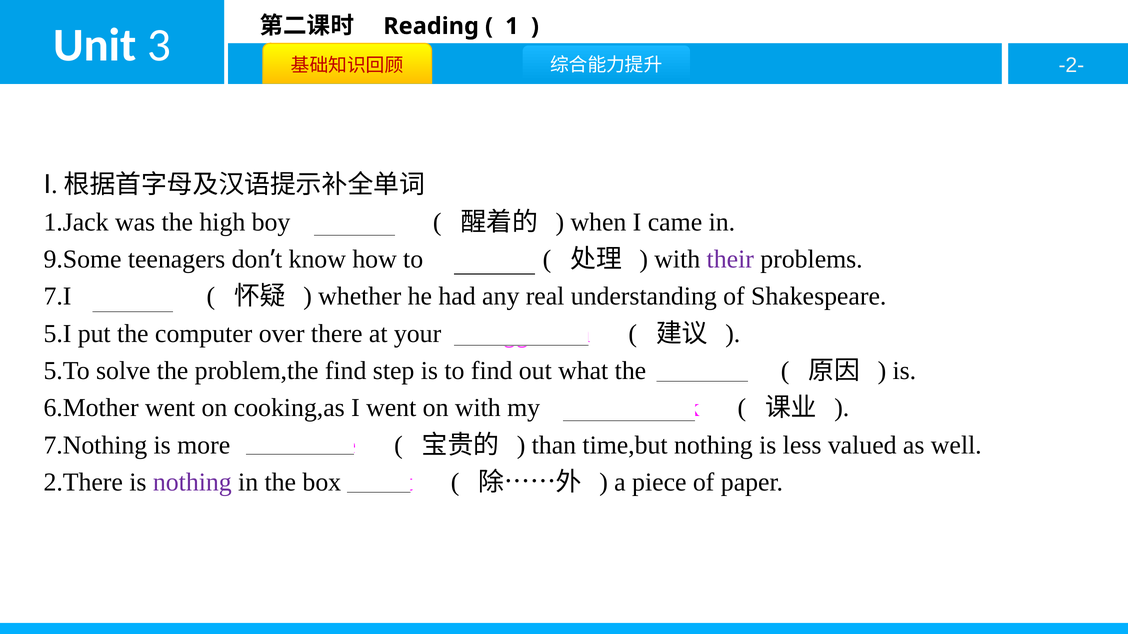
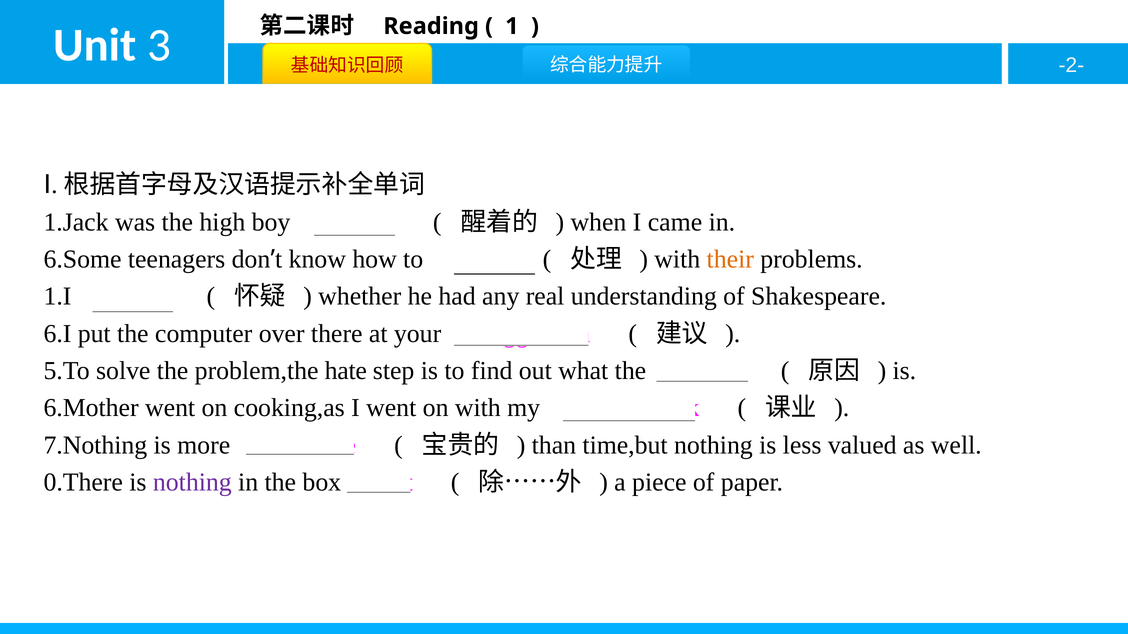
9.Some: 9.Some -> 6.Some
their colour: purple -> orange
7.I: 7.I -> 1.I
5.I: 5.I -> 6.I
problem,the find: find -> hate
2.There: 2.There -> 0.There
